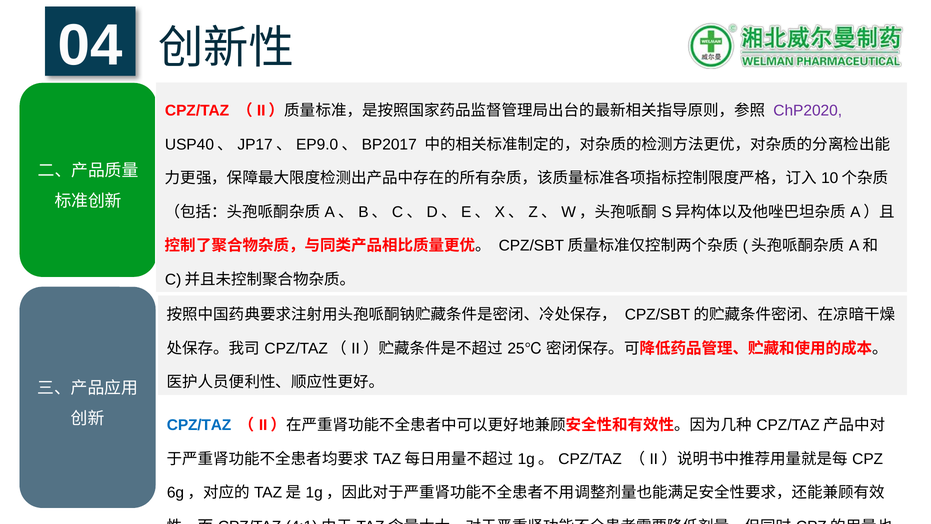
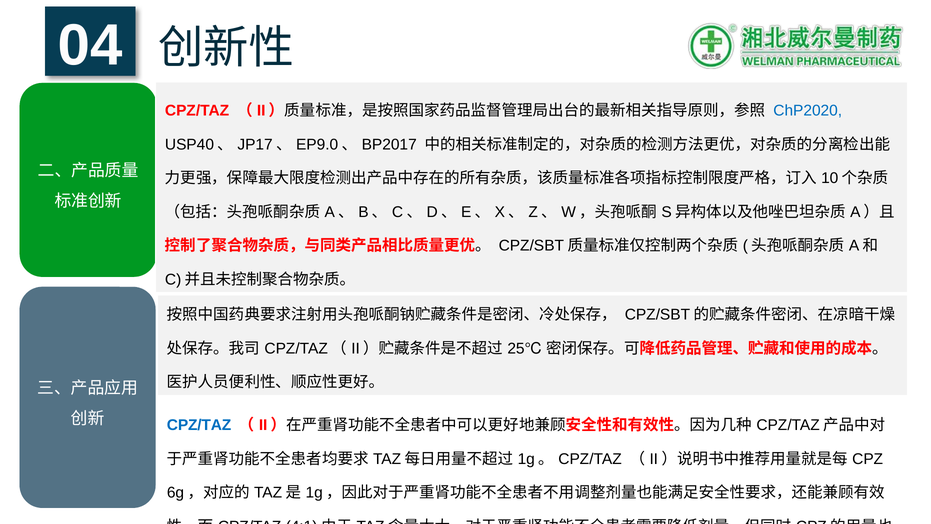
ChP2020 colour: purple -> blue
